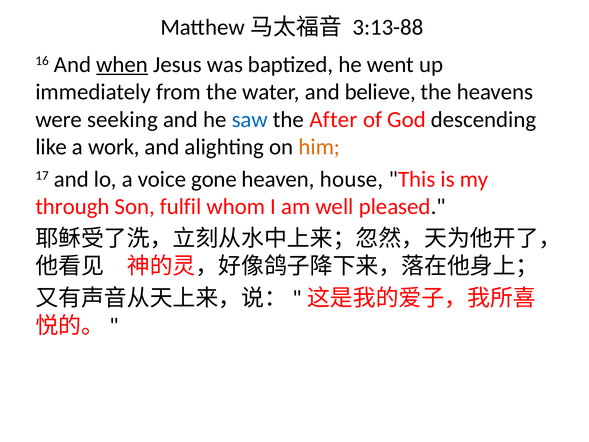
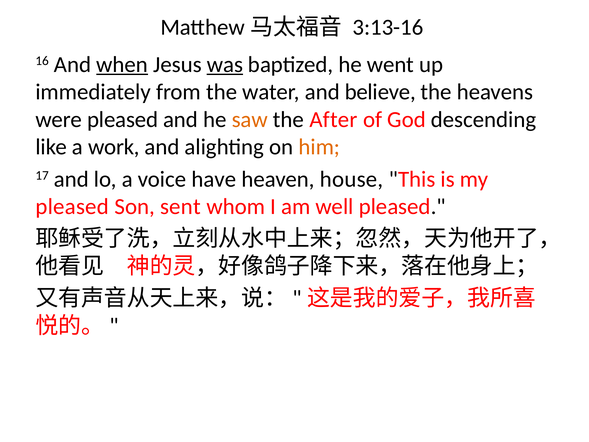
3:13-88: 3:13-88 -> 3:13-16
was underline: none -> present
were seeking: seeking -> pleased
saw colour: blue -> orange
gone: gone -> have
through at (72, 207): through -> pleased
fulfil: fulfil -> sent
